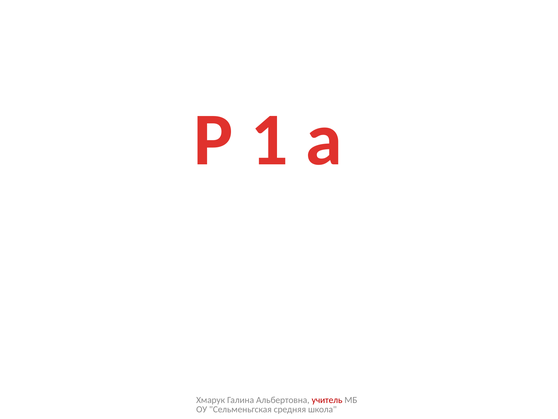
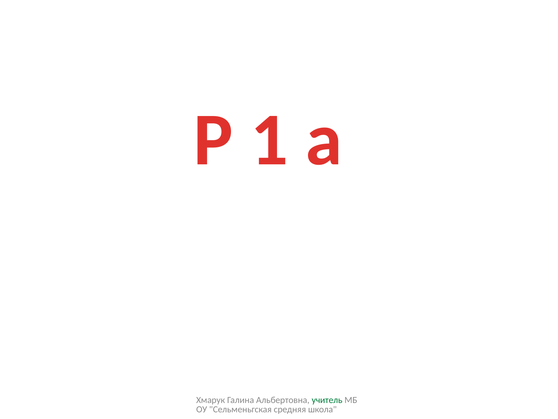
учитель colour: red -> green
